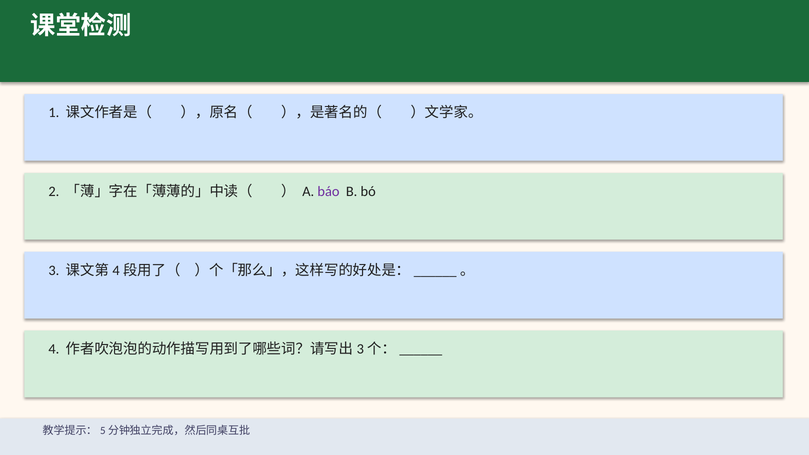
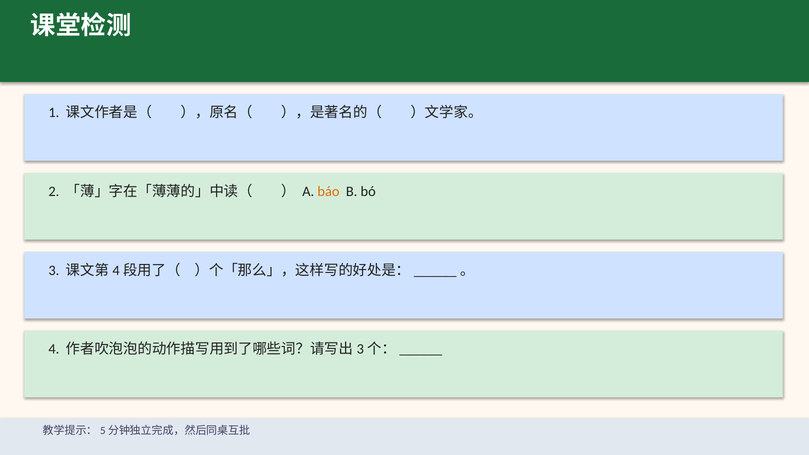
báo colour: purple -> orange
